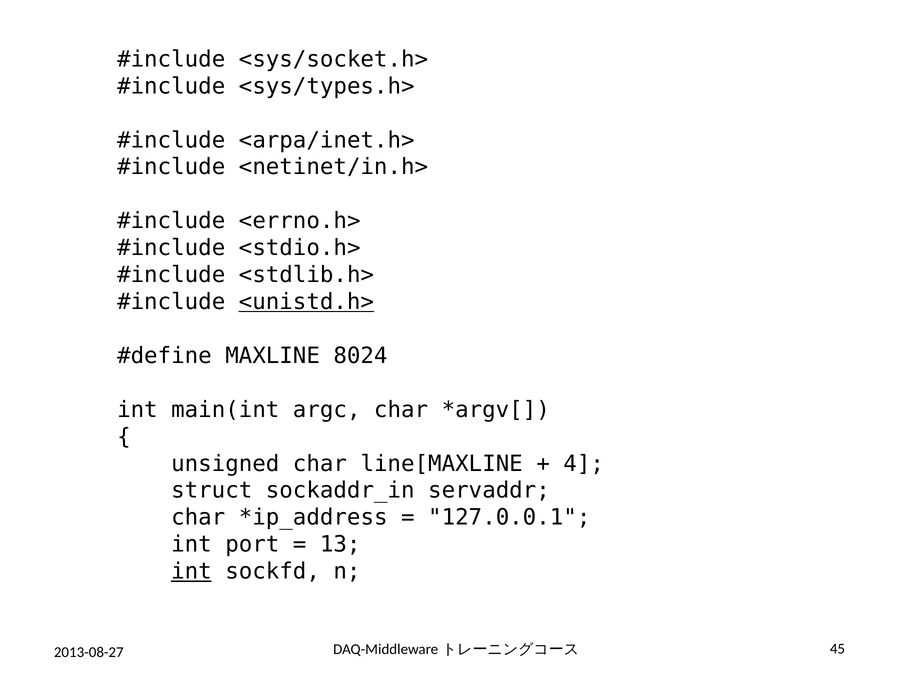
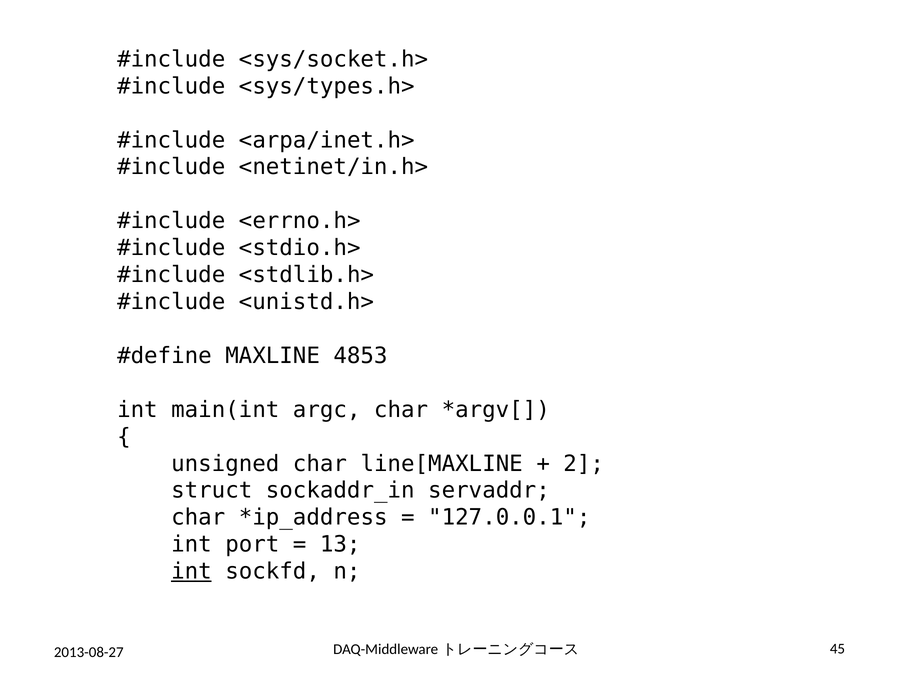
<unistd.h> underline: present -> none
8024: 8024 -> 4853
4: 4 -> 2
